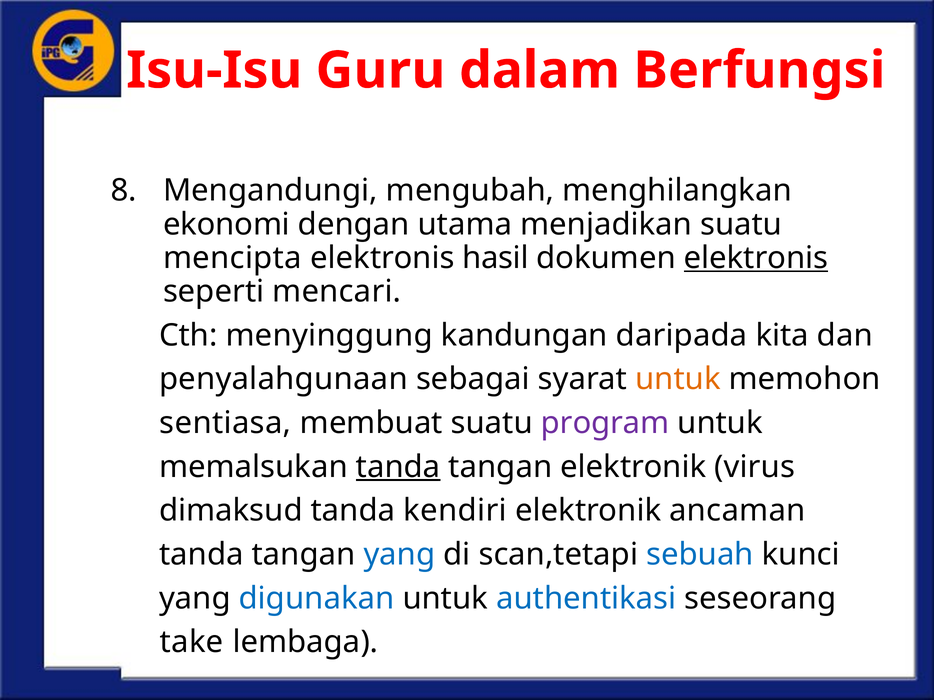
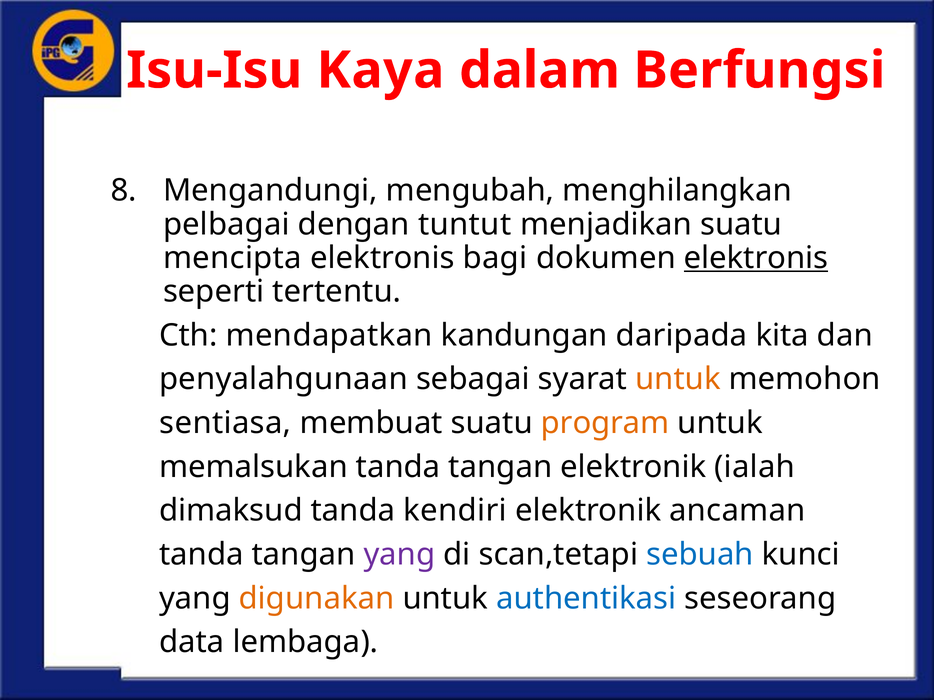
Guru: Guru -> Kaya
ekonomi: ekonomi -> pelbagai
utama: utama -> tuntut
hasil: hasil -> bagi
mencari: mencari -> tertentu
menyinggung: menyinggung -> mendapatkan
program colour: purple -> orange
tanda at (398, 467) underline: present -> none
virus: virus -> ialah
yang at (399, 555) colour: blue -> purple
digunakan colour: blue -> orange
take: take -> data
